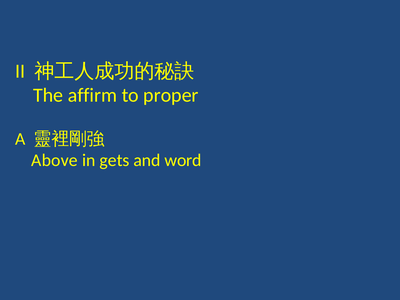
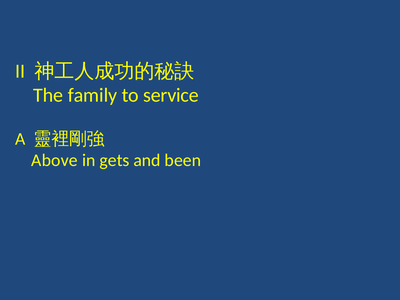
affirm: affirm -> family
proper: proper -> service
word: word -> been
